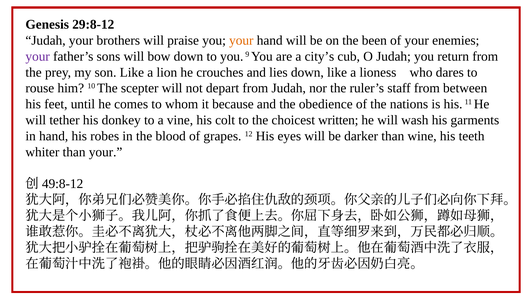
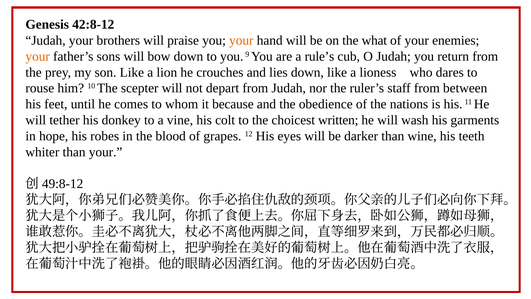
29:8-12: 29:8-12 -> 42:8-12
been: been -> what
your at (38, 56) colour: purple -> orange
city’s: city’s -> rule’s
in hand: hand -> hope
